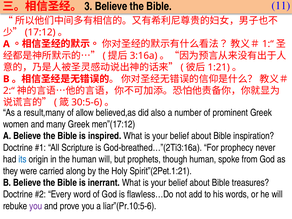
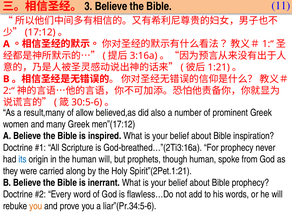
Bible treasures: treasures -> prophecy
you at (36, 206) colour: purple -> orange
liar”(Pr.10:5-6: liar”(Pr.10:5-6 -> liar”(Pr.34:5-6
